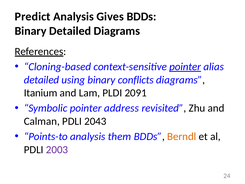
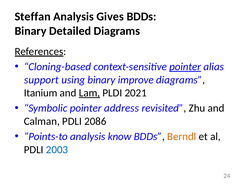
Predict: Predict -> Steffan
detailed at (41, 80): detailed -> support
conflicts: conflicts -> improve
Lam underline: none -> present
2091: 2091 -> 2021
2043: 2043 -> 2086
them: them -> know
2003 colour: purple -> blue
